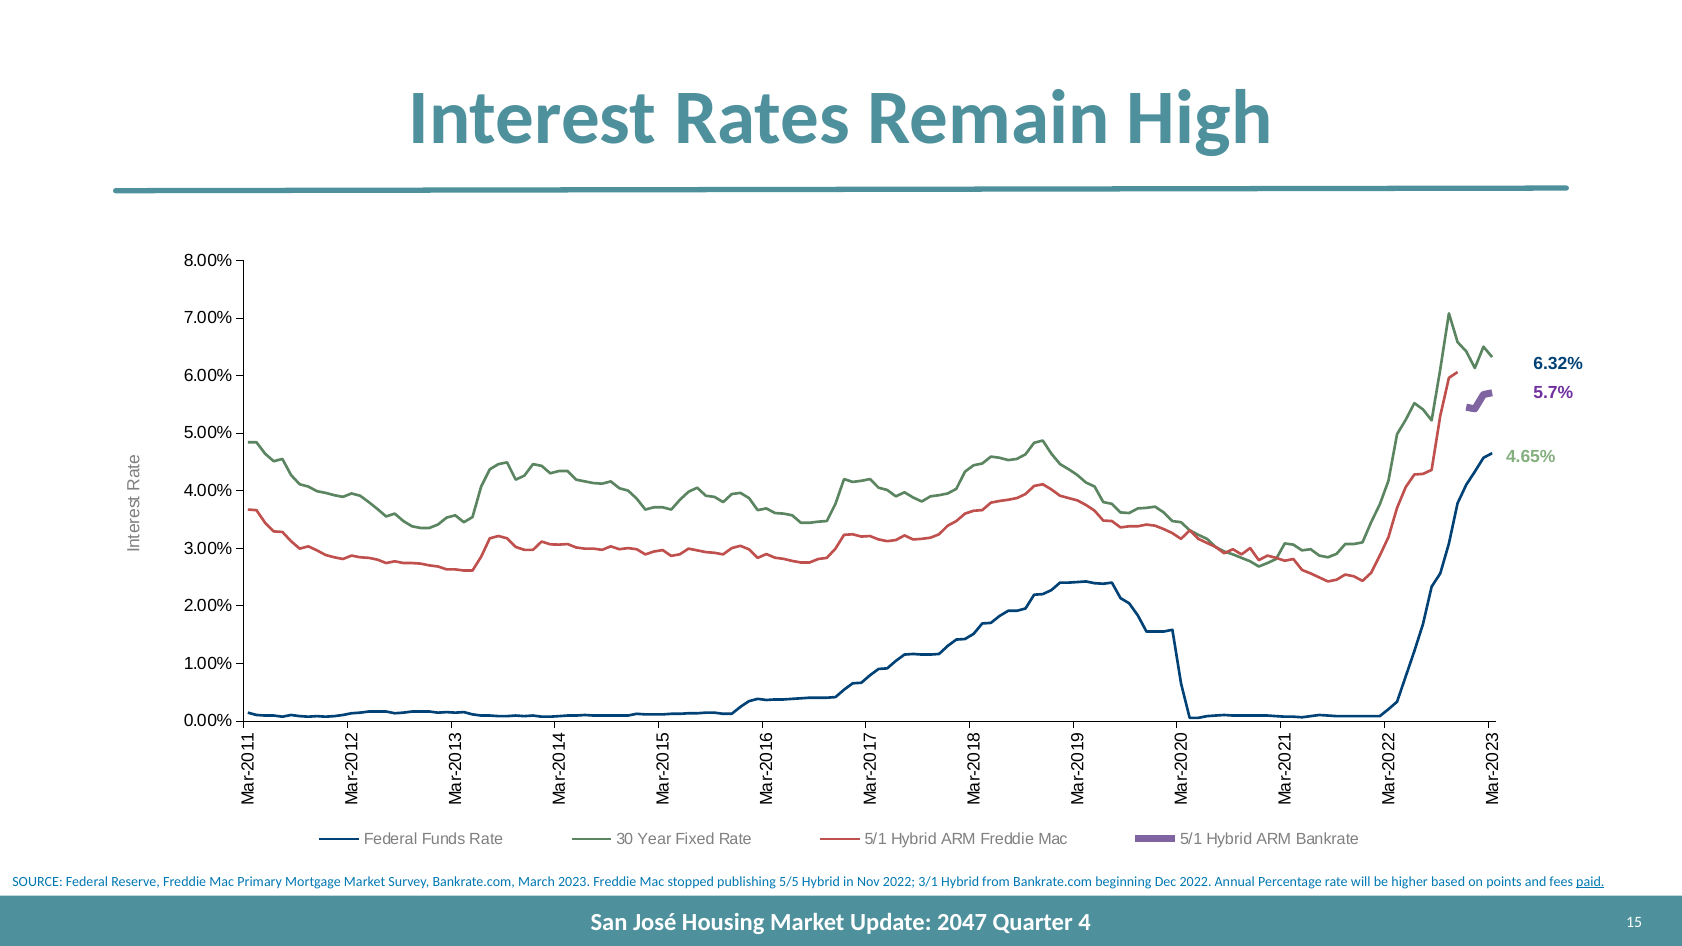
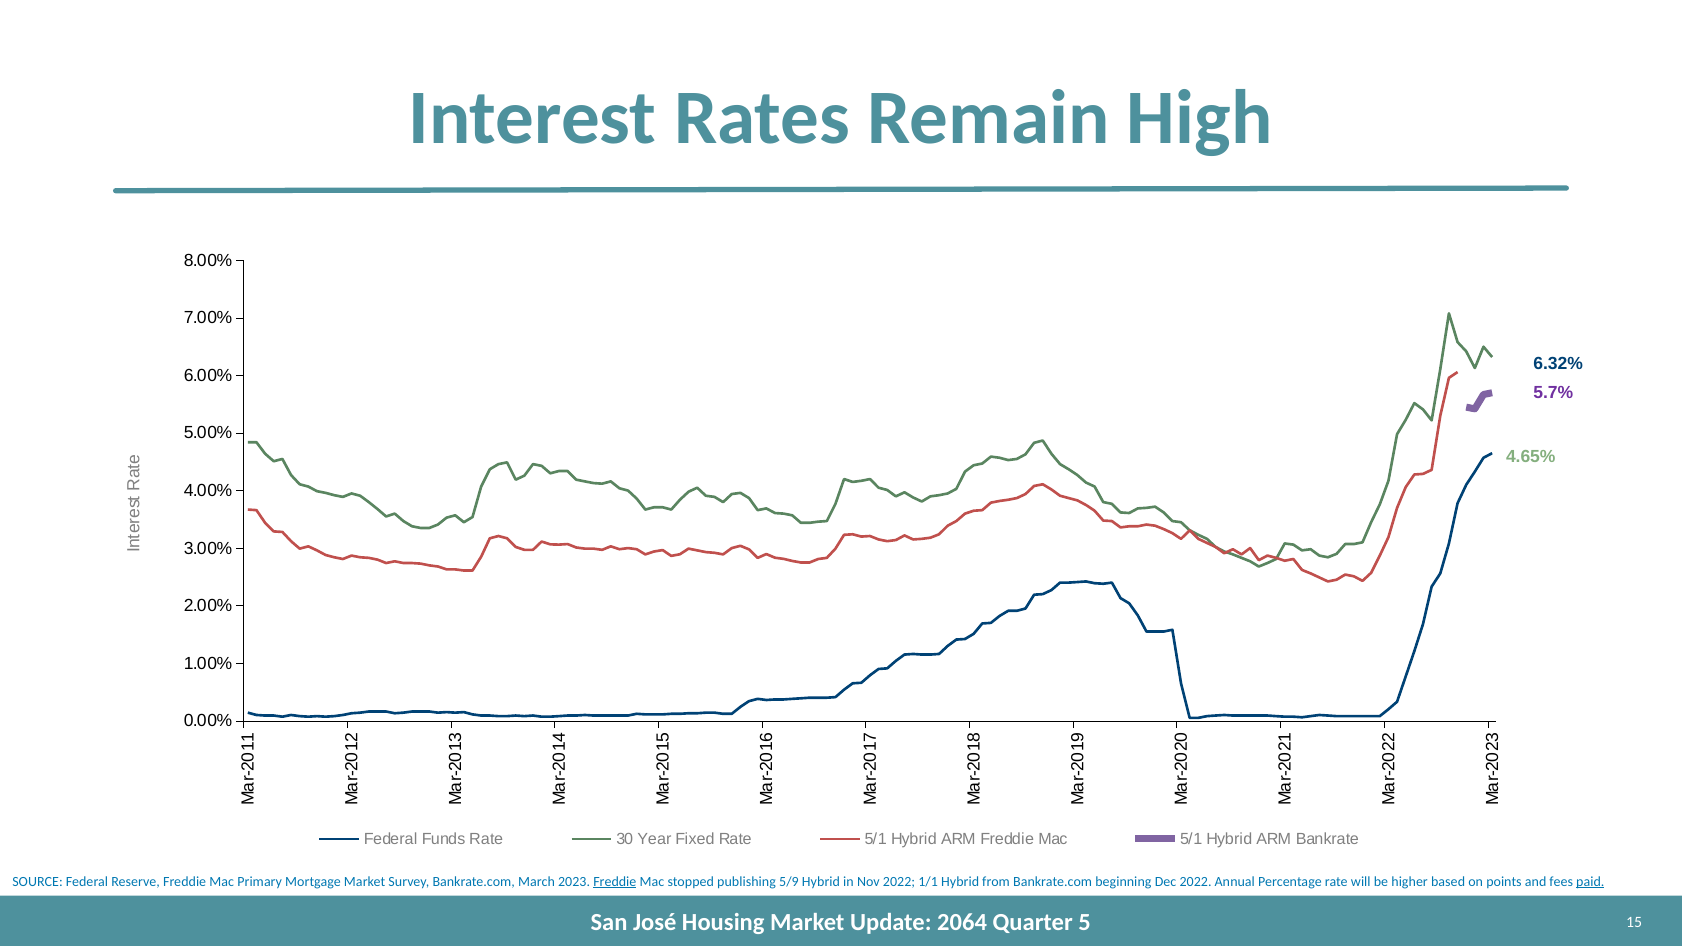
Freddie at (615, 882) underline: none -> present
5/5: 5/5 -> 5/9
3/1: 3/1 -> 1/1
2047: 2047 -> 2064
Quarter 4: 4 -> 5
